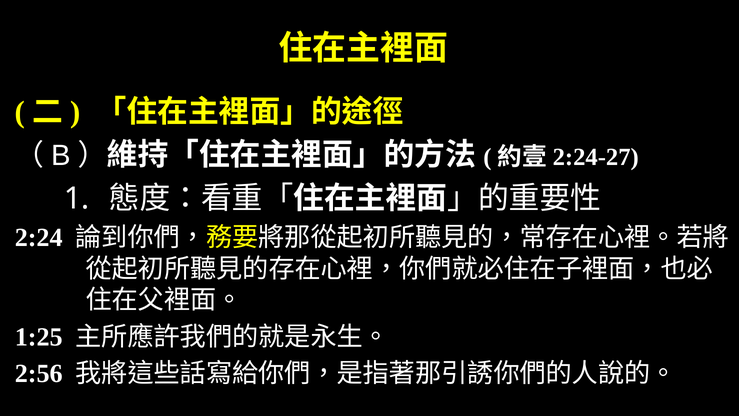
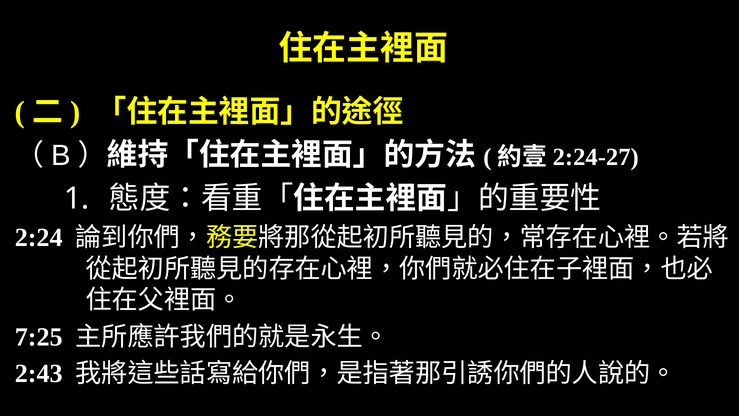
1:25: 1:25 -> 7:25
2:56: 2:56 -> 2:43
